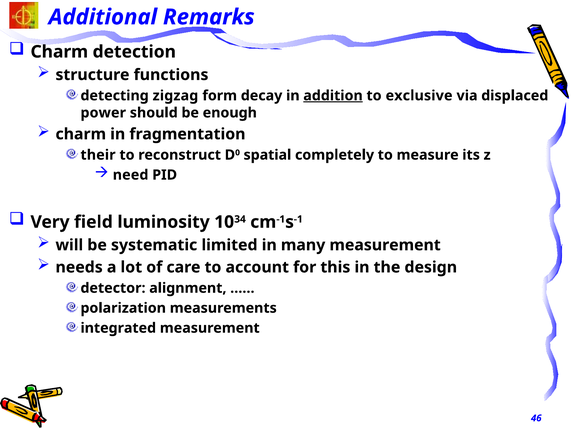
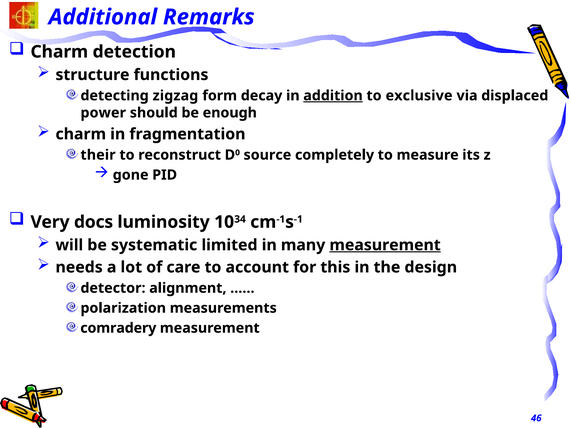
spatial: spatial -> source
need: need -> gone
field: field -> docs
measurement at (385, 245) underline: none -> present
integrated: integrated -> comradery
